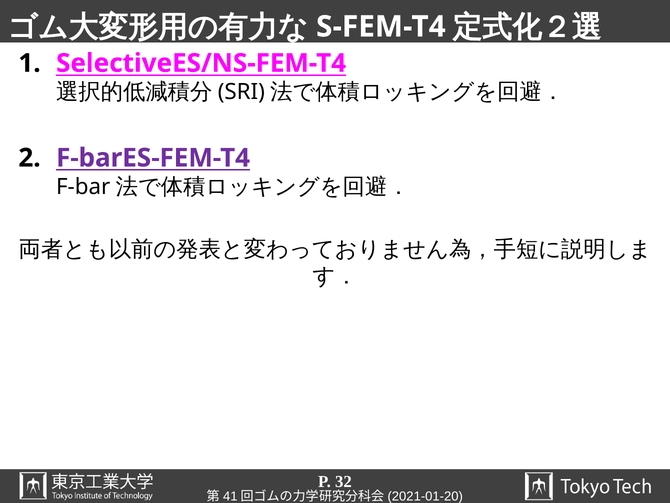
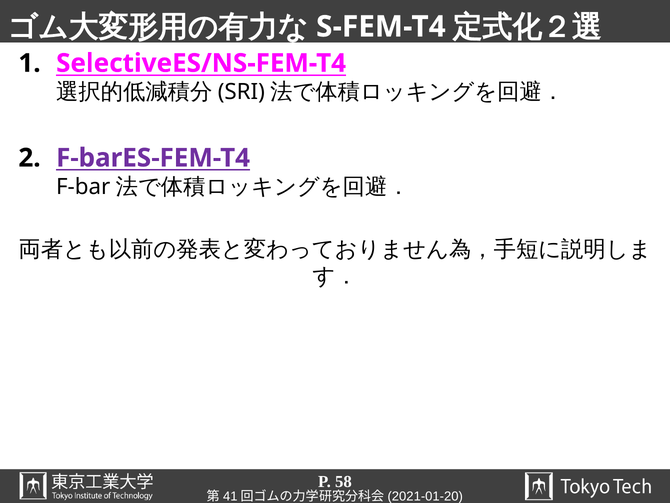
32: 32 -> 58
